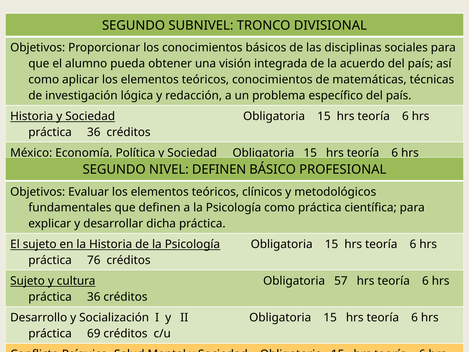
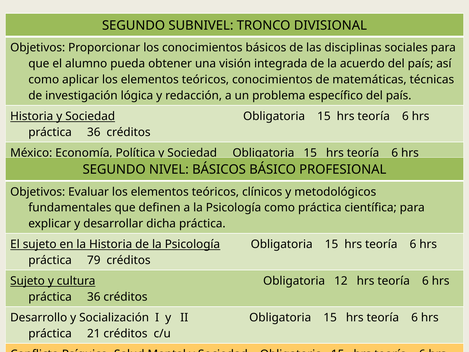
NIVEL DEFINEN: DEFINEN -> BÁSICOS
76: 76 -> 79
57: 57 -> 12
69: 69 -> 21
